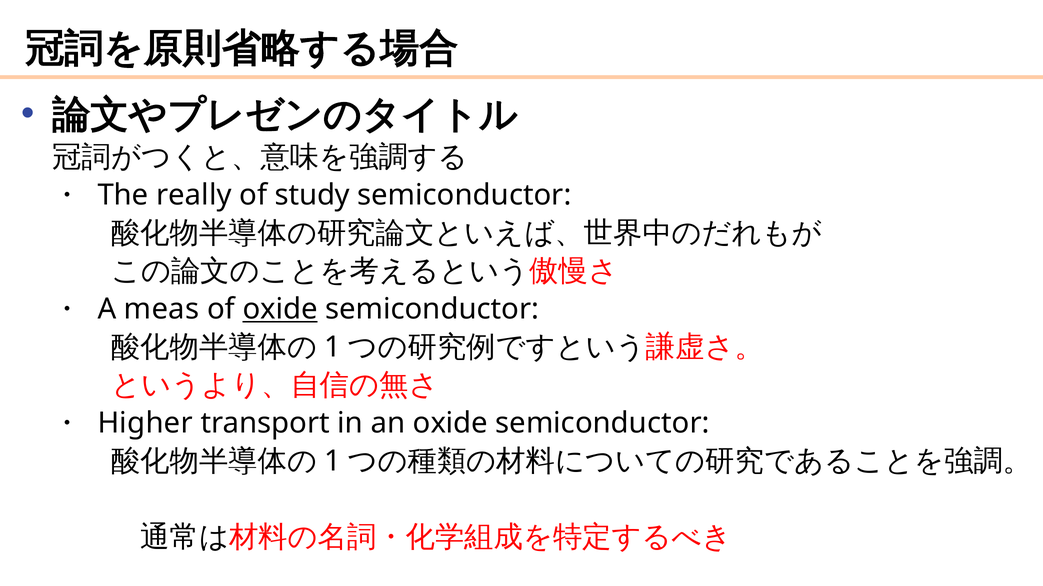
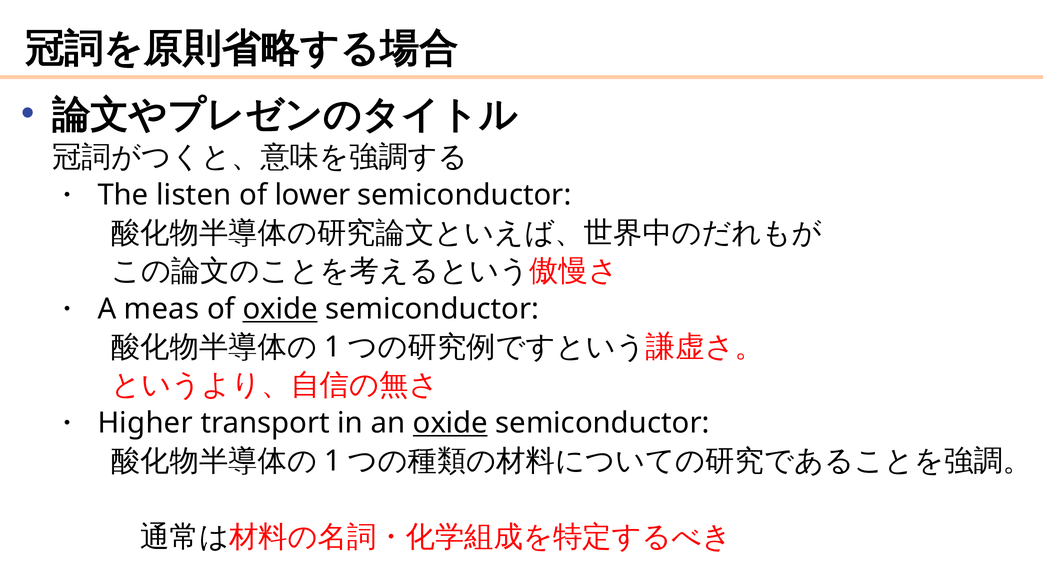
really: really -> listen
study: study -> lower
oxide at (450, 424) underline: none -> present
